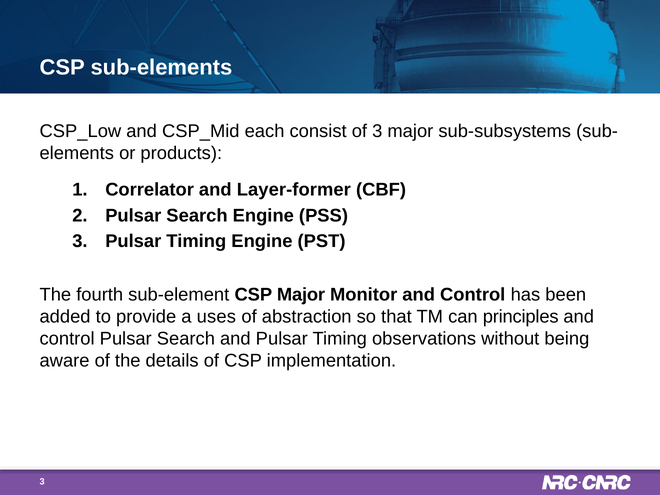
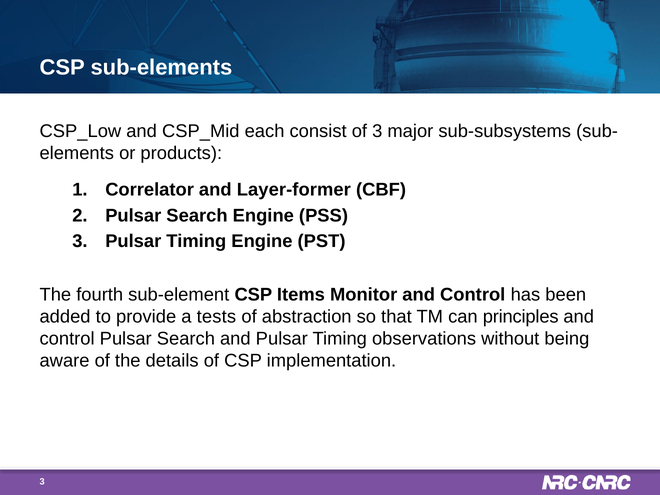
CSP Major: Major -> Items
uses: uses -> tests
